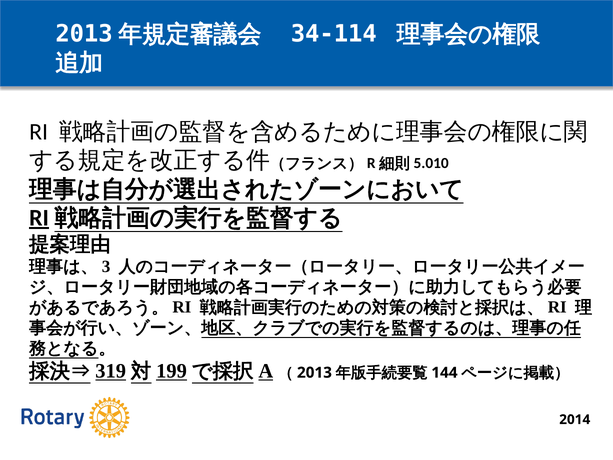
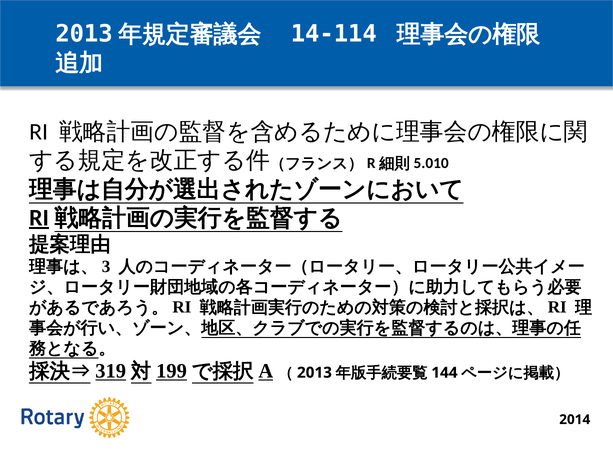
34-114: 34-114 -> 14-114
